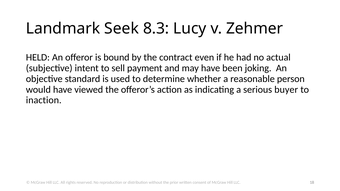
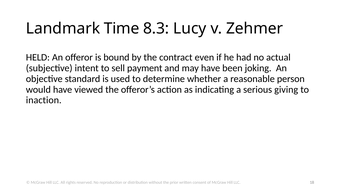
Seek: Seek -> Time
buyer: buyer -> giving
